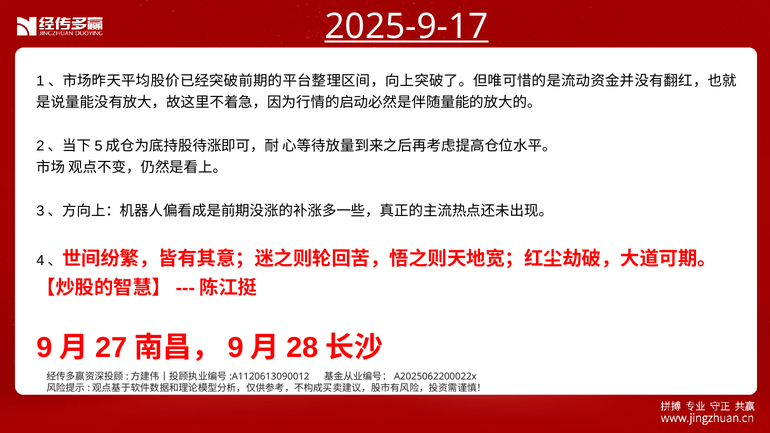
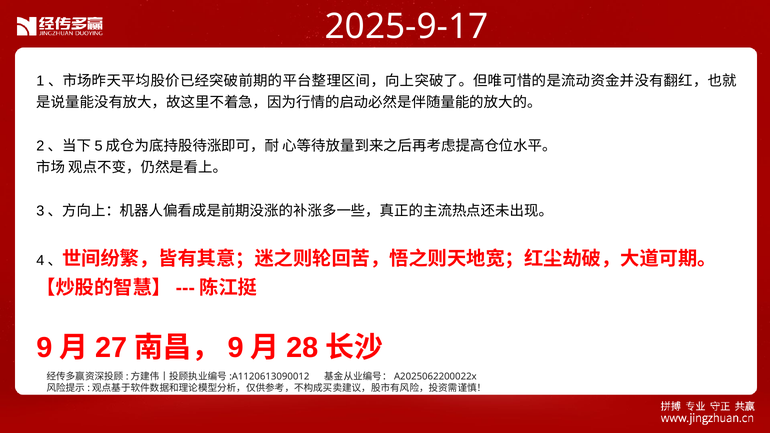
2025-9-17 underline: present -> none
